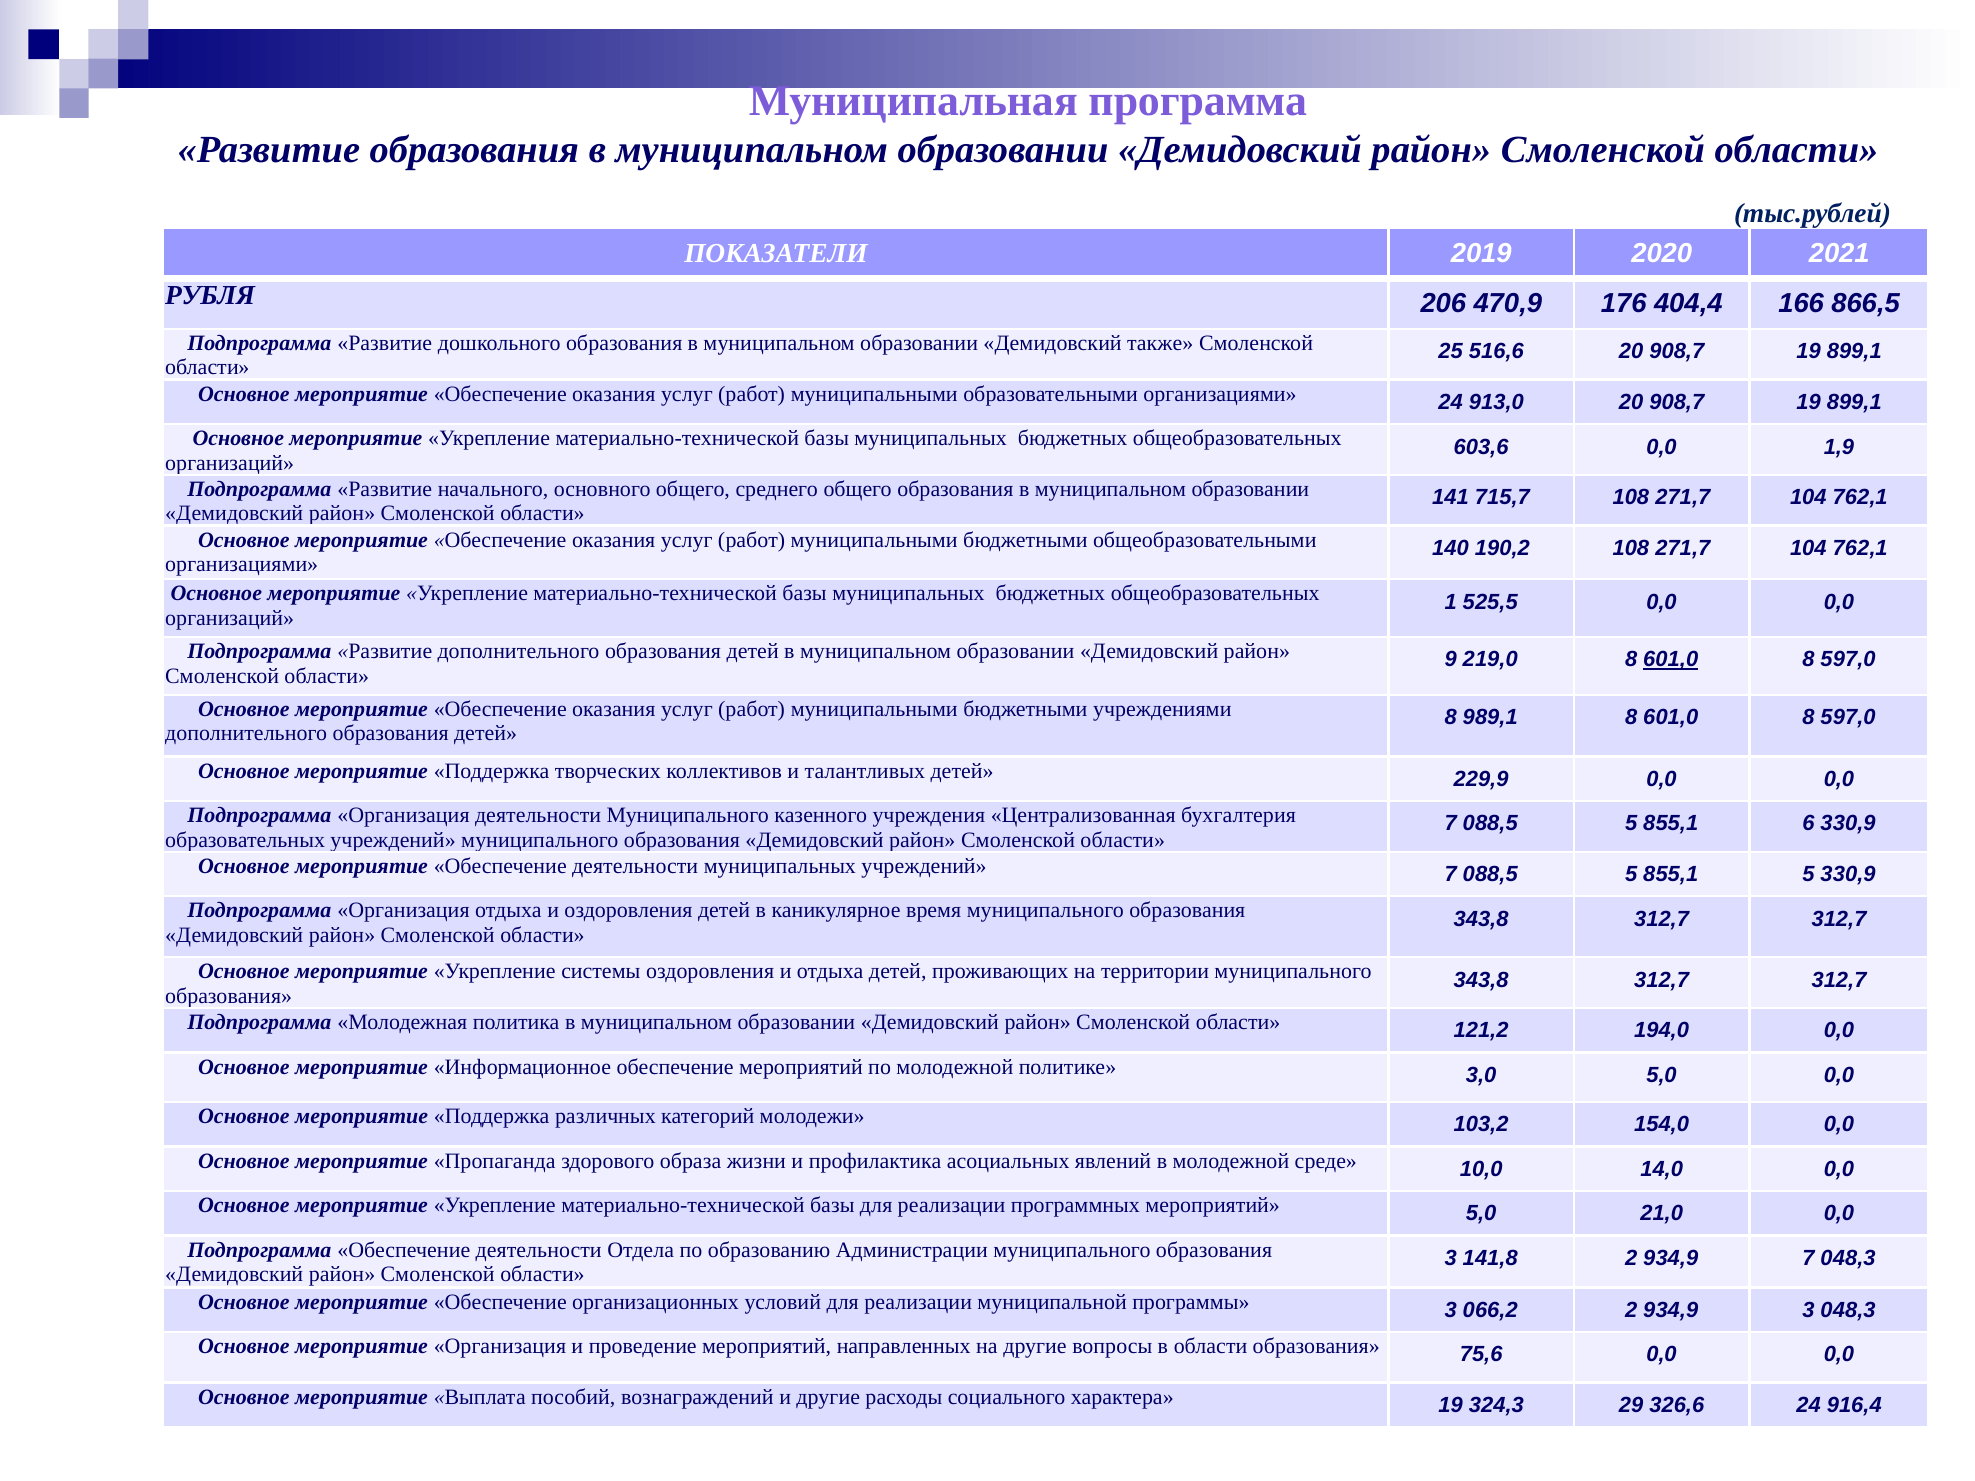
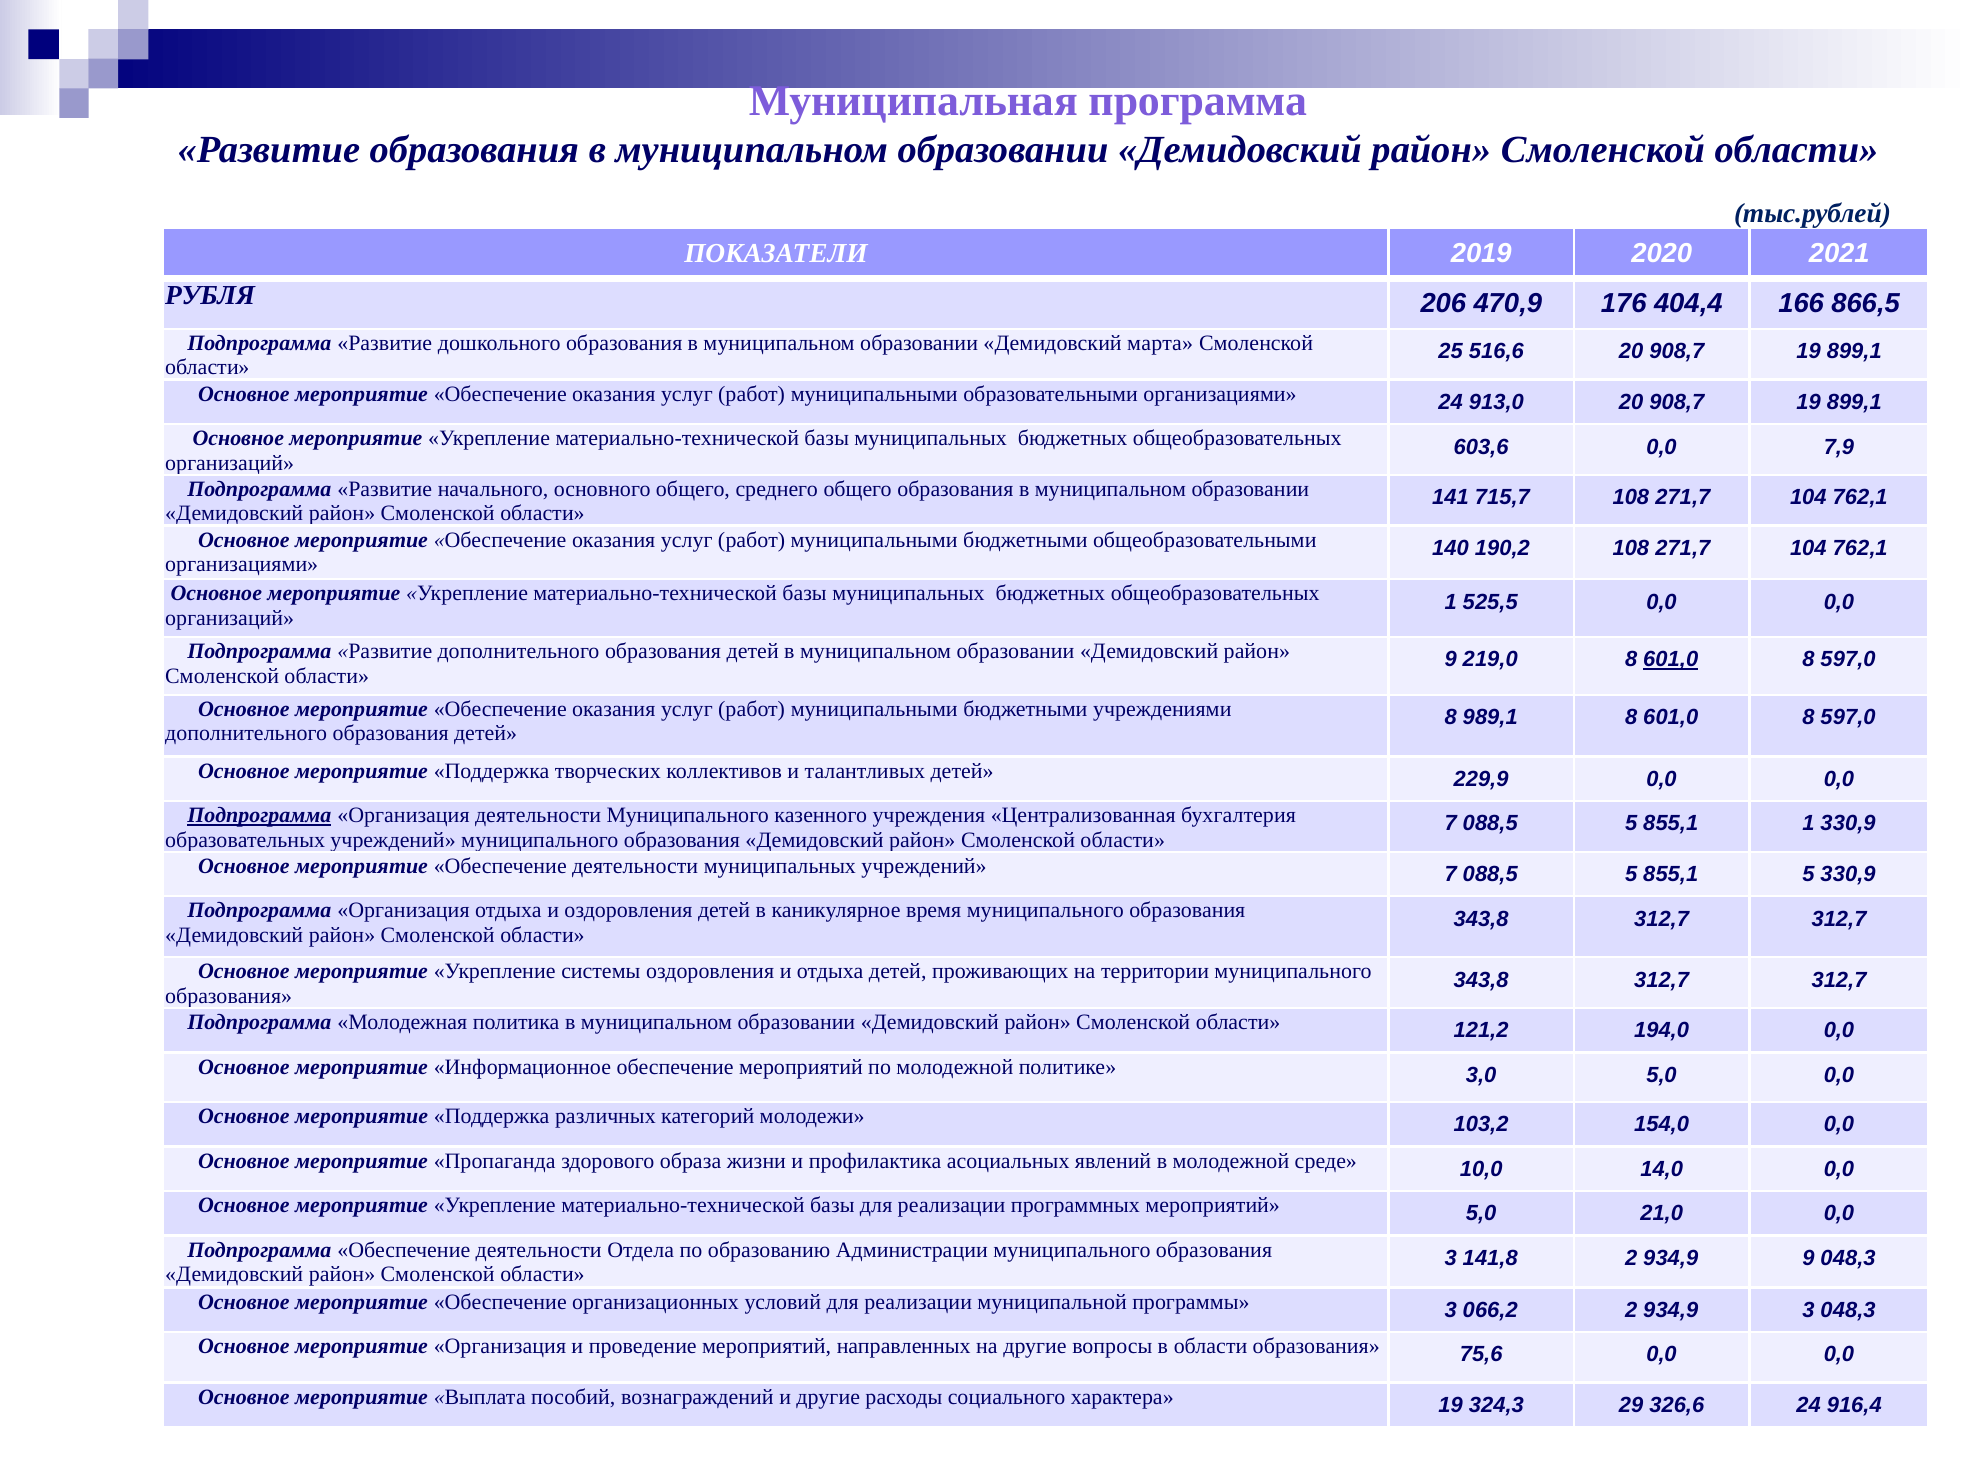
также: также -> марта
1,9: 1,9 -> 7,9
Подпрограмма at (259, 816) underline: none -> present
855,1 6: 6 -> 1
934,9 7: 7 -> 9
